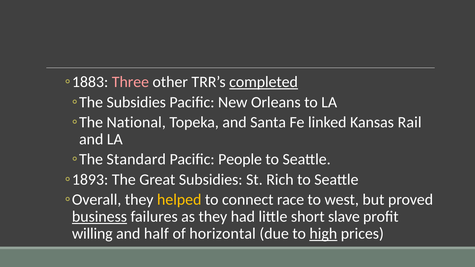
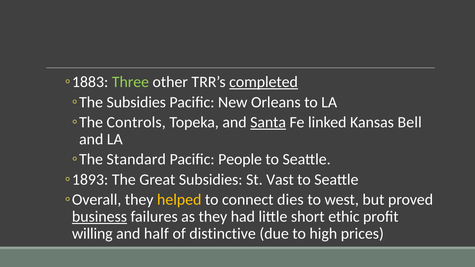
Three colour: pink -> light green
National: National -> Controls
Santa underline: none -> present
Rail: Rail -> Bell
Rich: Rich -> Vast
race: race -> dies
slave: slave -> ethic
horizontal: horizontal -> distinctive
high underline: present -> none
